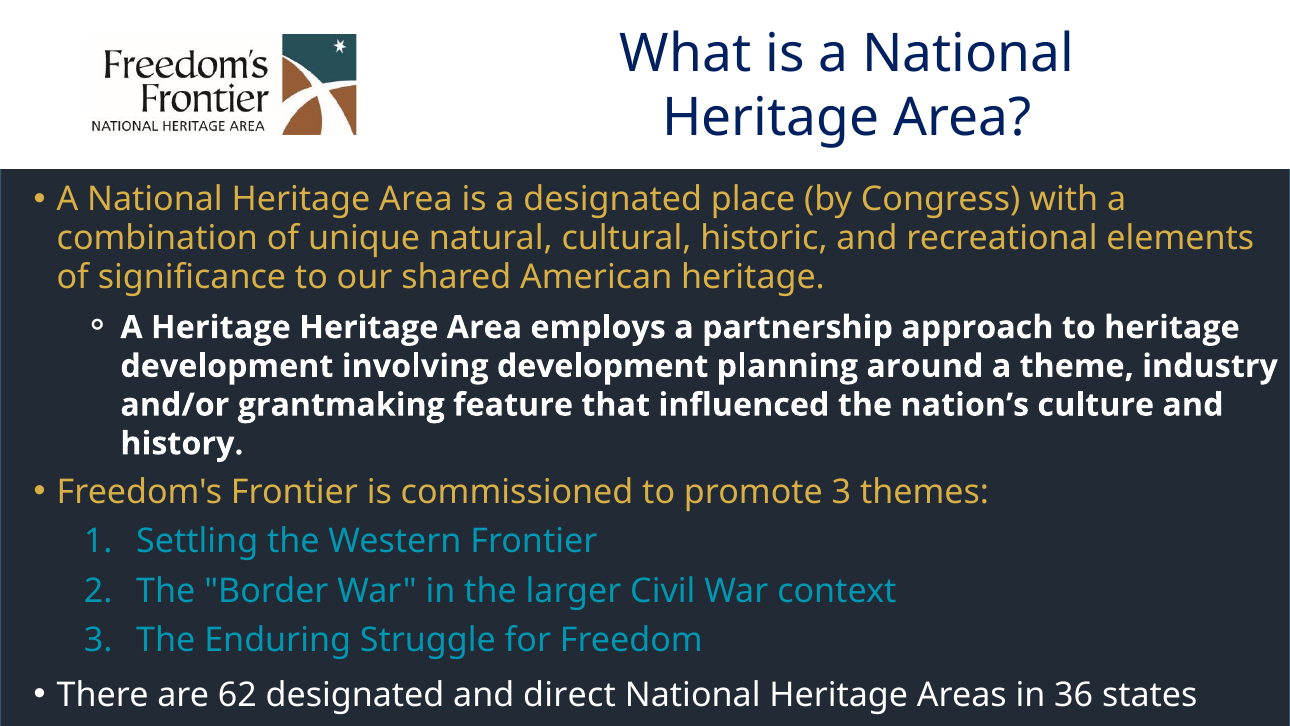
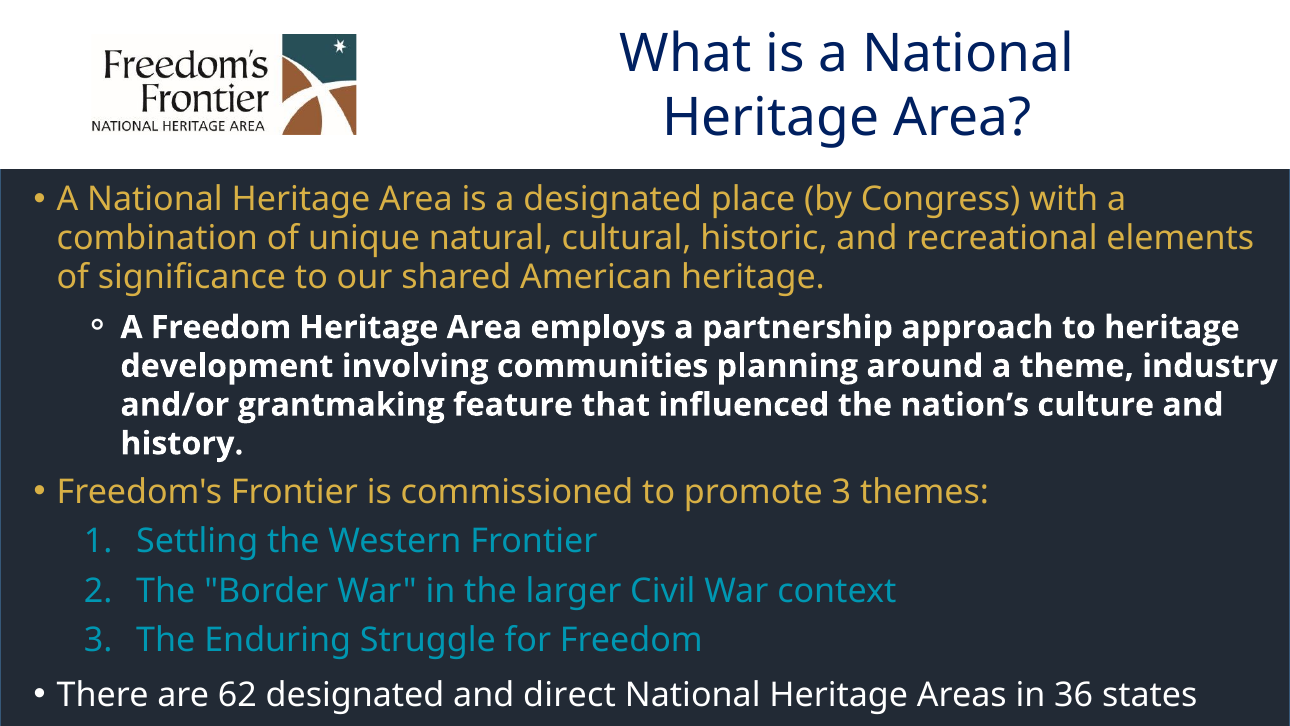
A Heritage: Heritage -> Freedom
involving development: development -> communities
